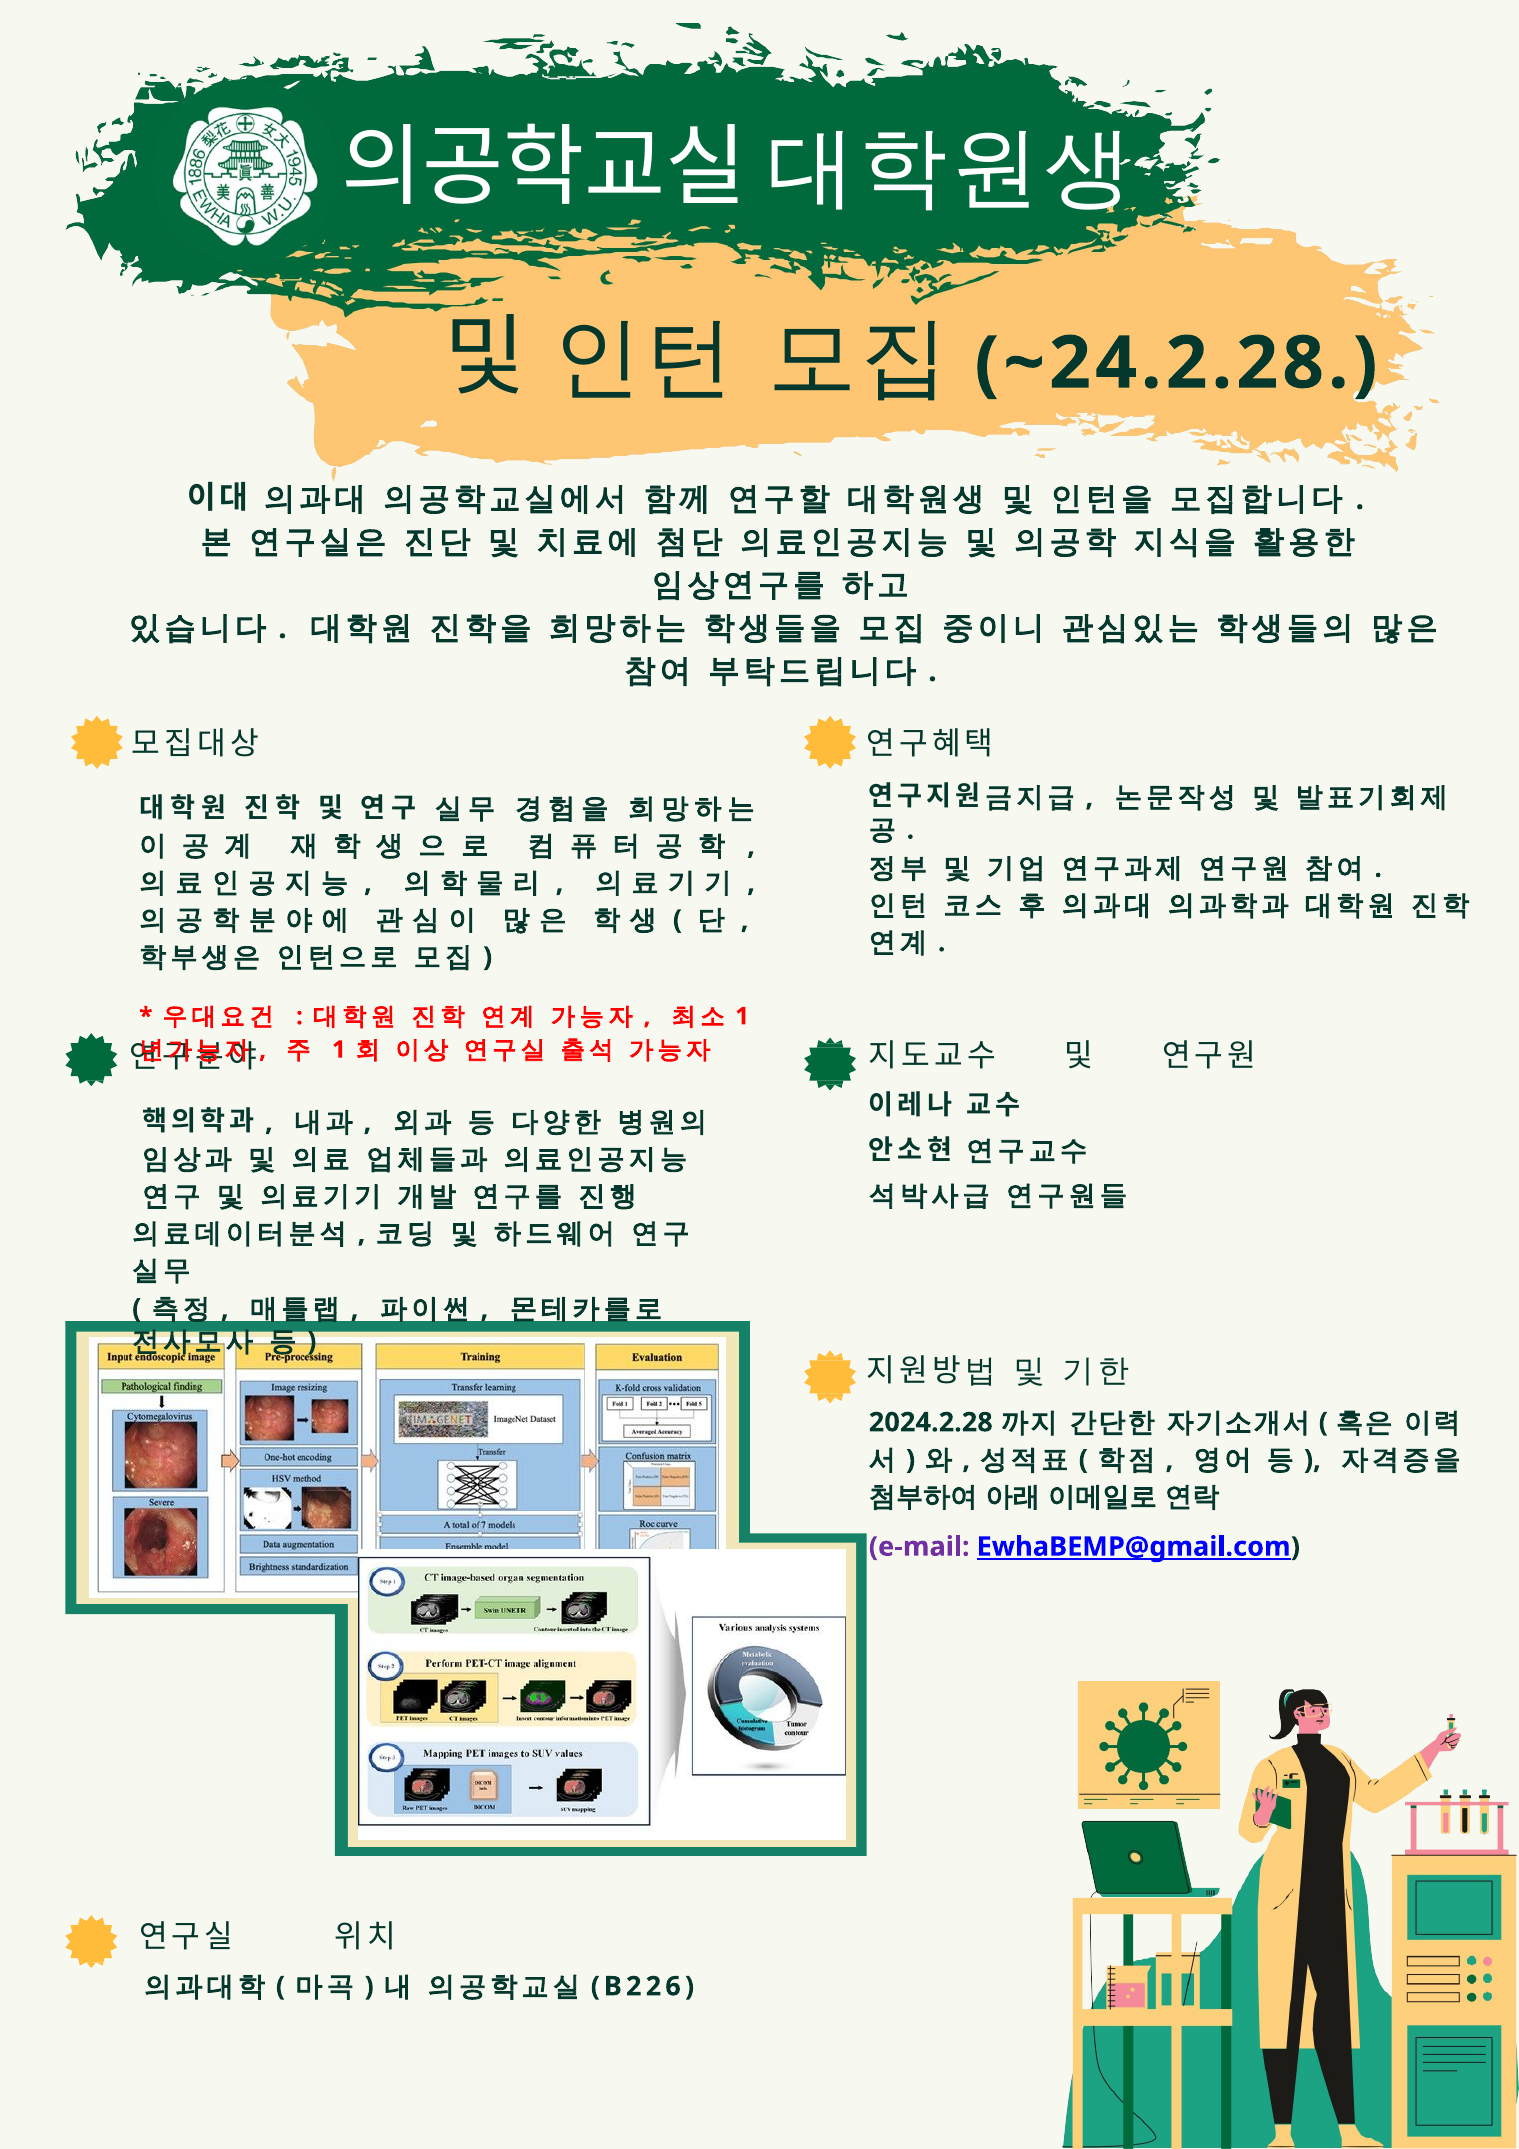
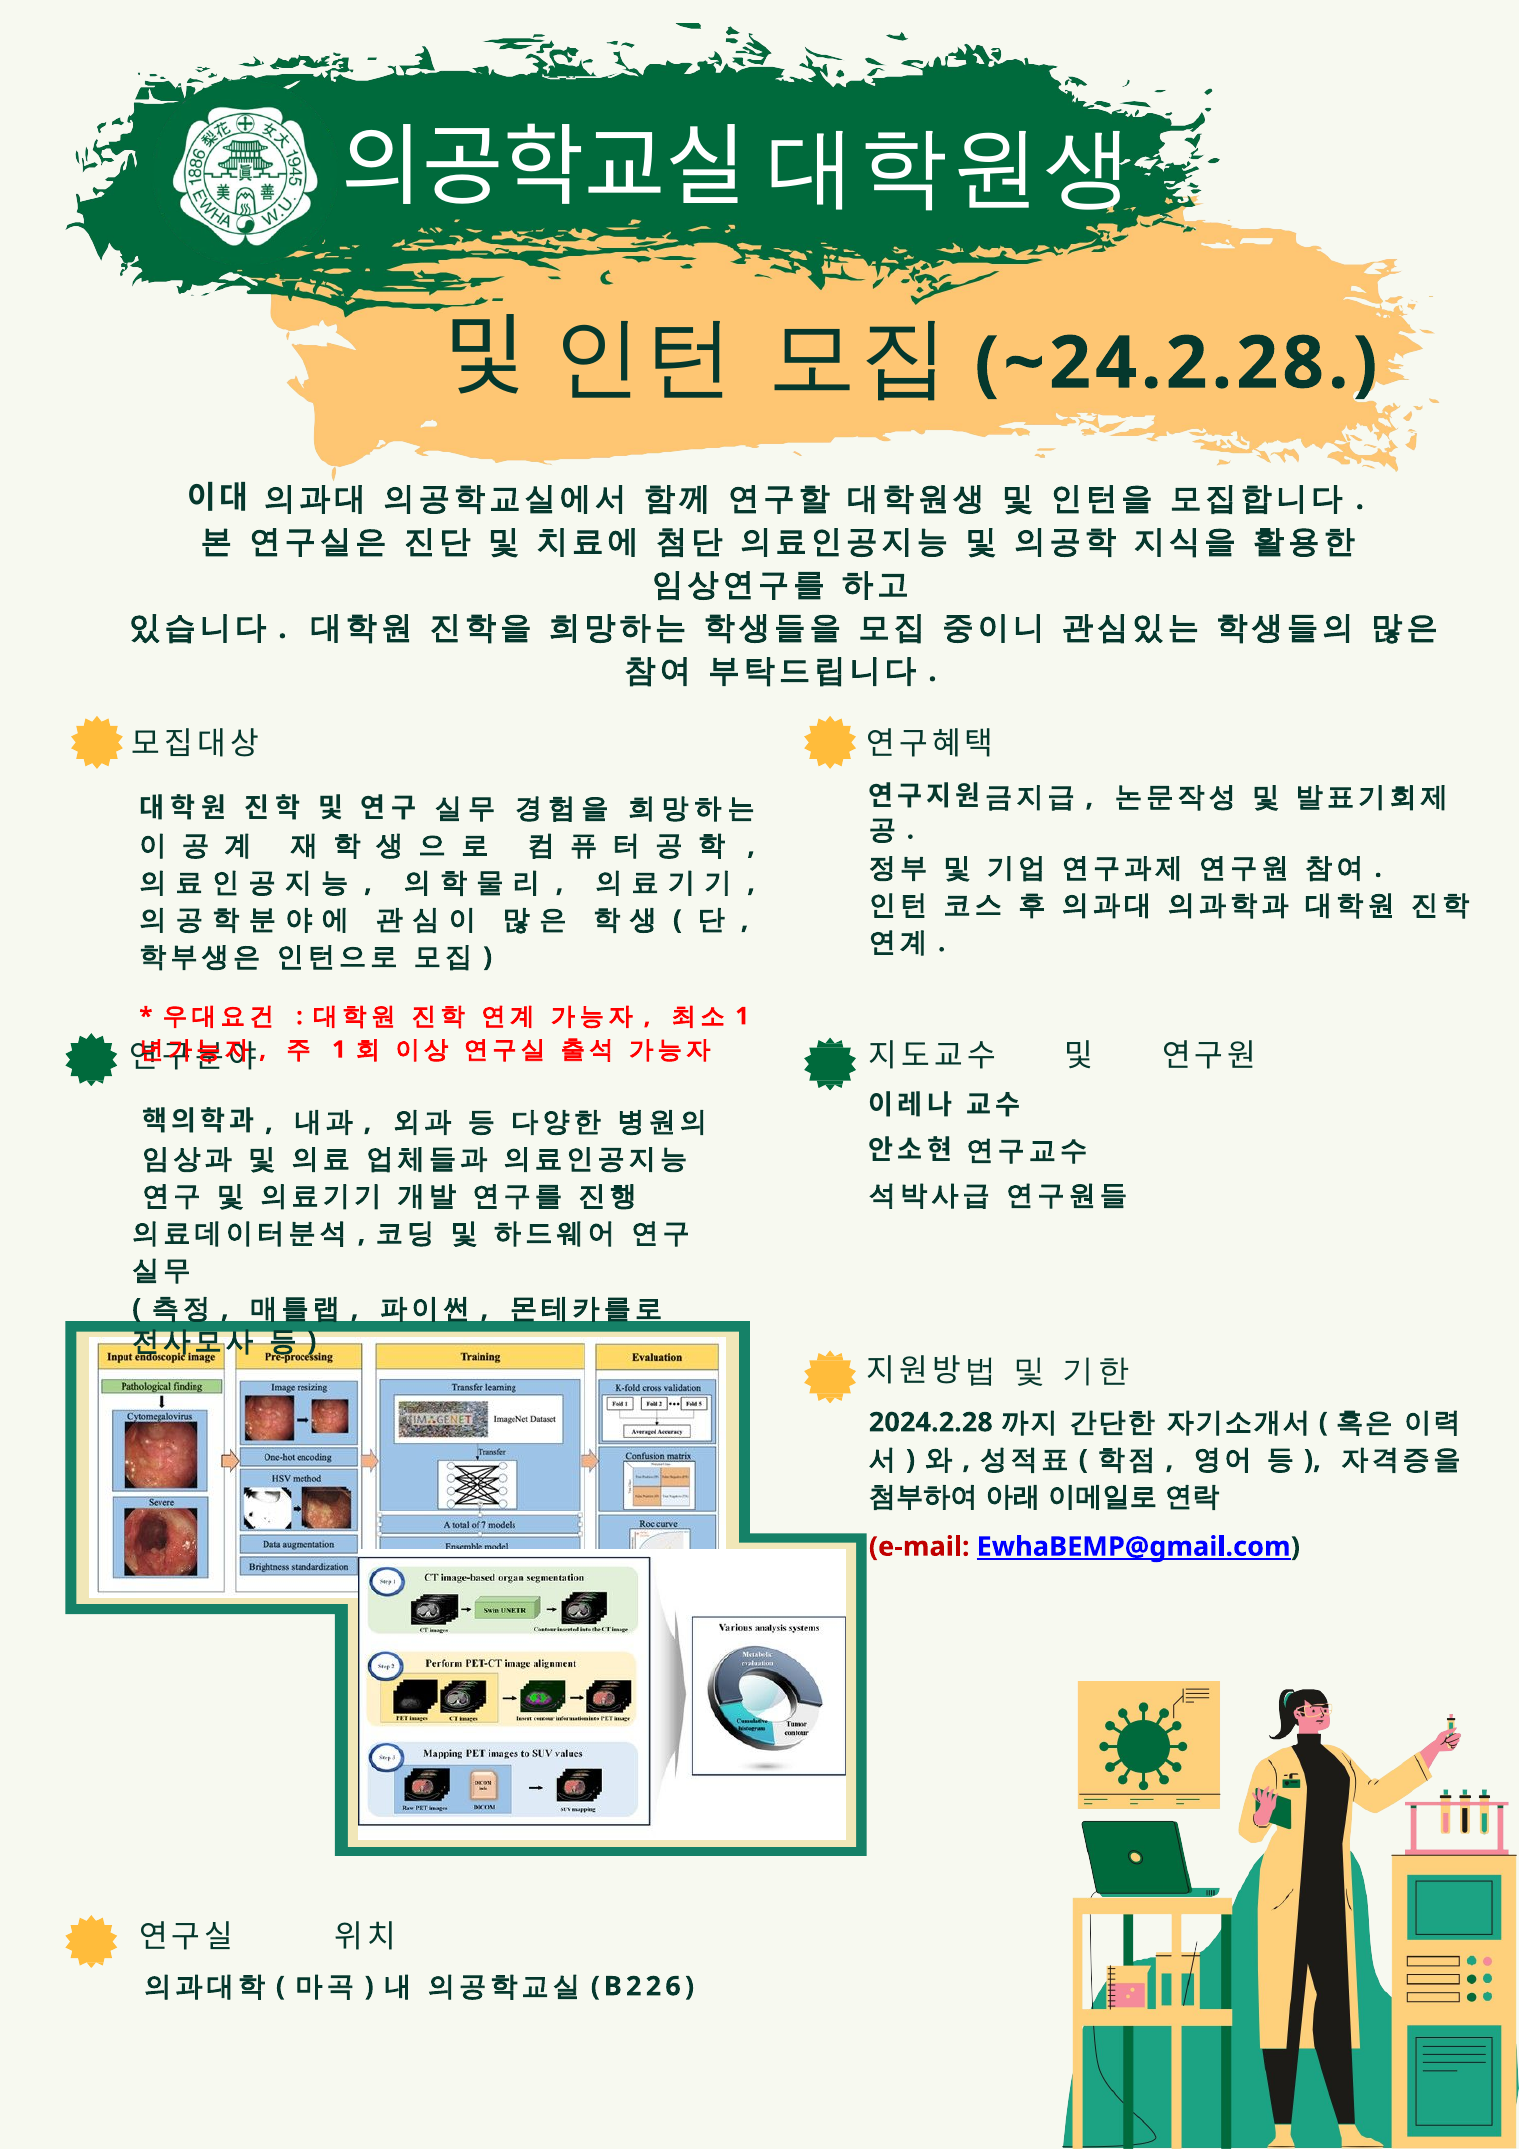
e-mail colour: purple -> red
